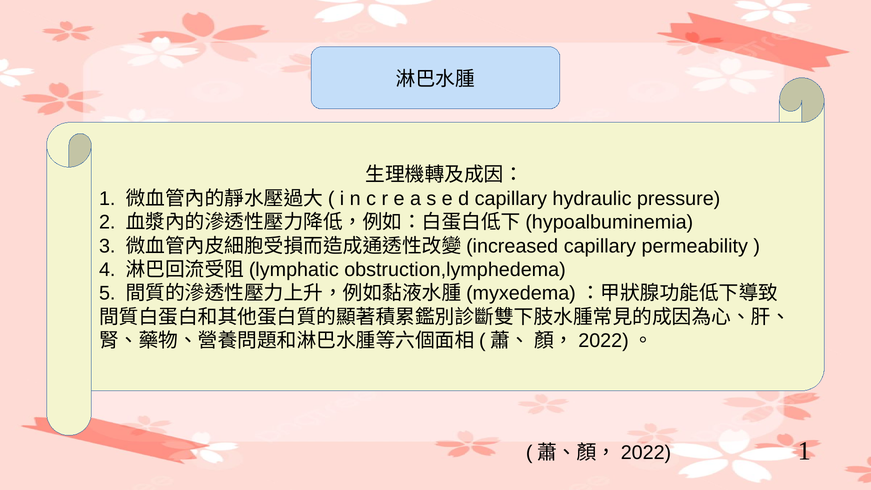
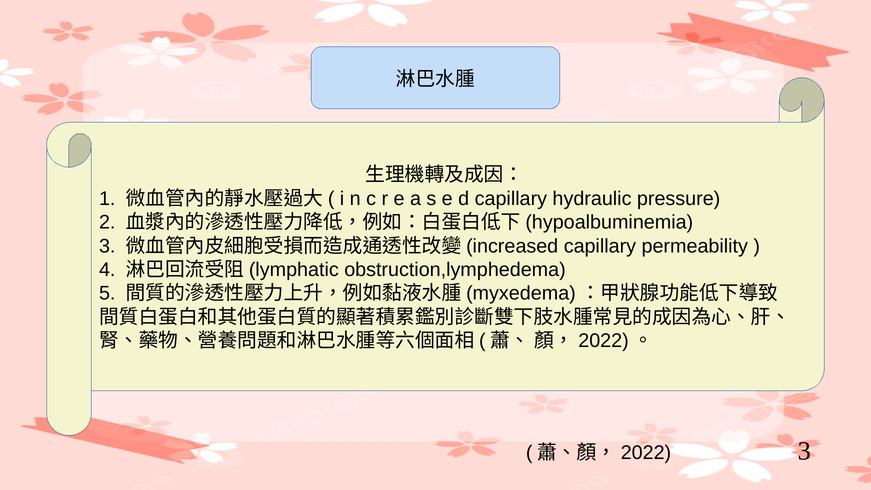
1 at (804, 451): 1 -> 3
